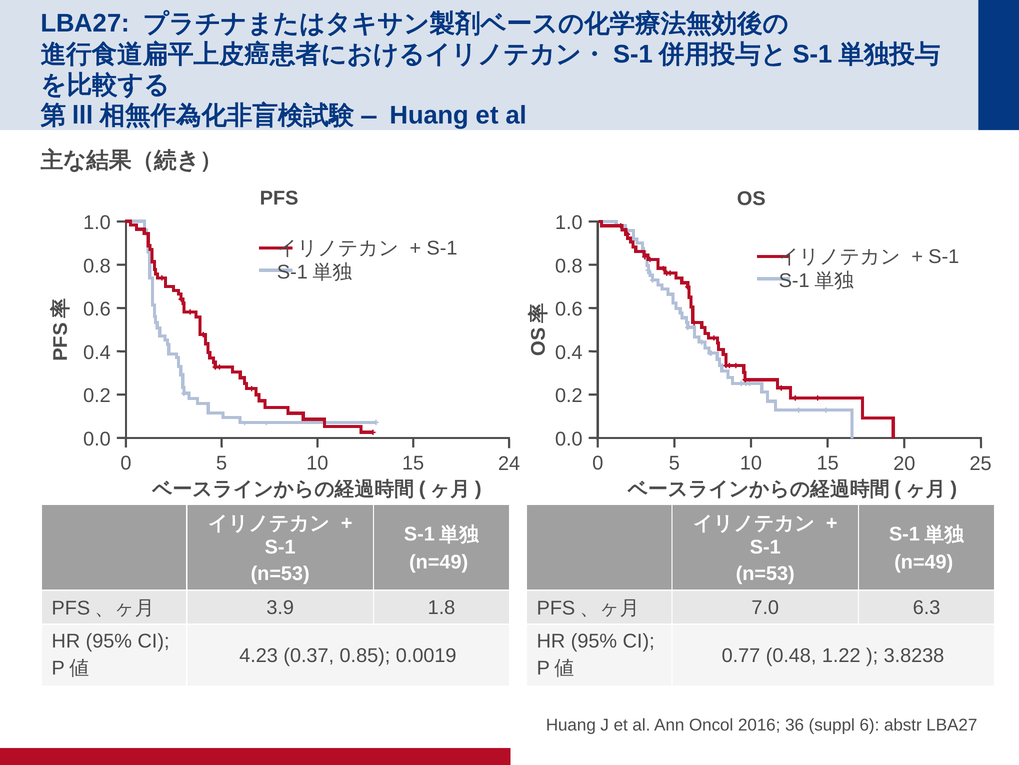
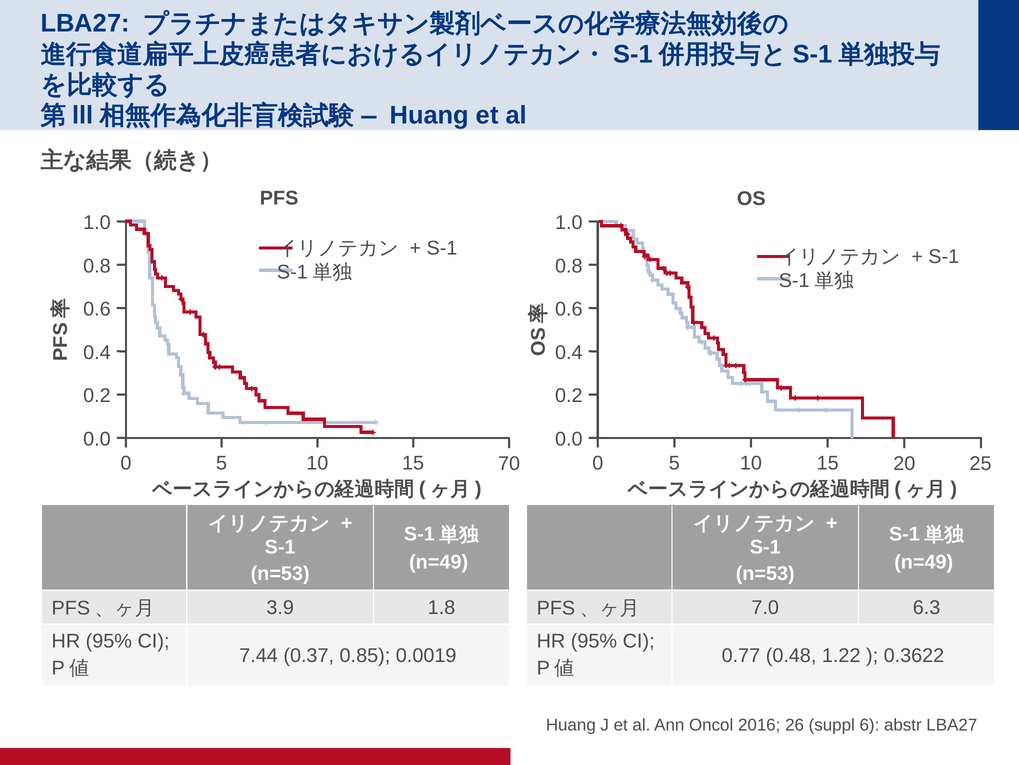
24: 24 -> 70
4.23: 4.23 -> 7.44
3.8238: 3.8238 -> 0.3622
36: 36 -> 26
